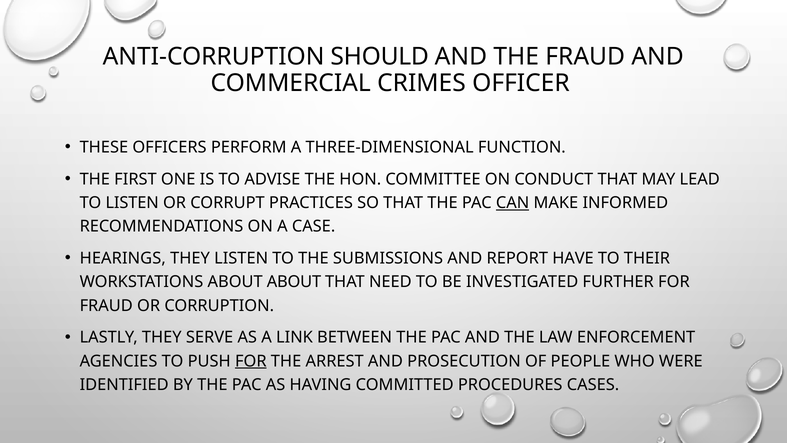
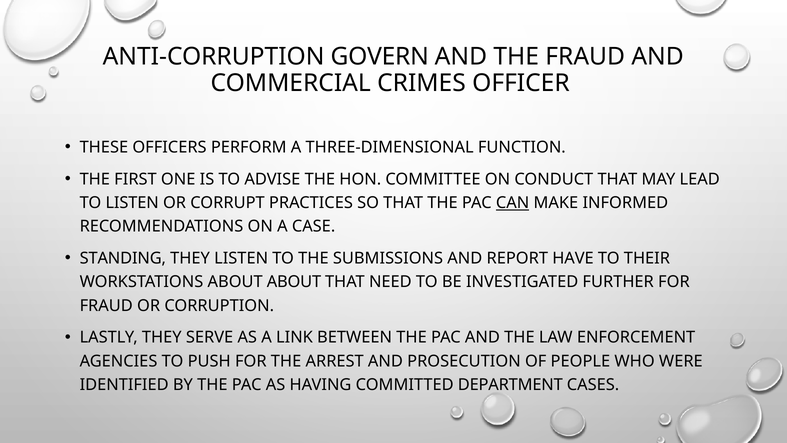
SHOULD: SHOULD -> GOVERN
HEARINGS: HEARINGS -> STANDING
FOR at (251, 361) underline: present -> none
PROCEDURES: PROCEDURES -> DEPARTMENT
